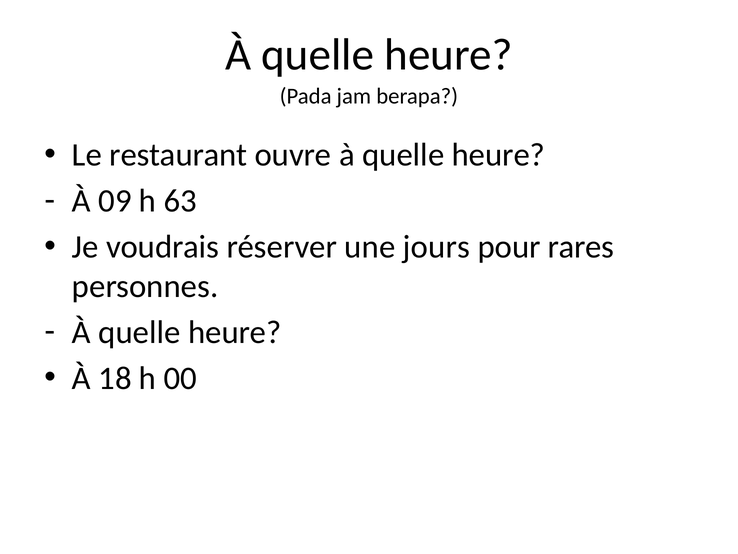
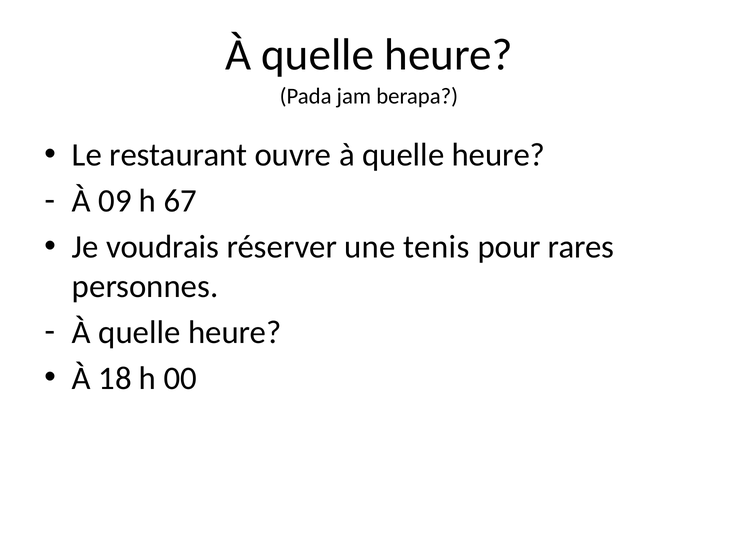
63: 63 -> 67
jours: jours -> tenis
